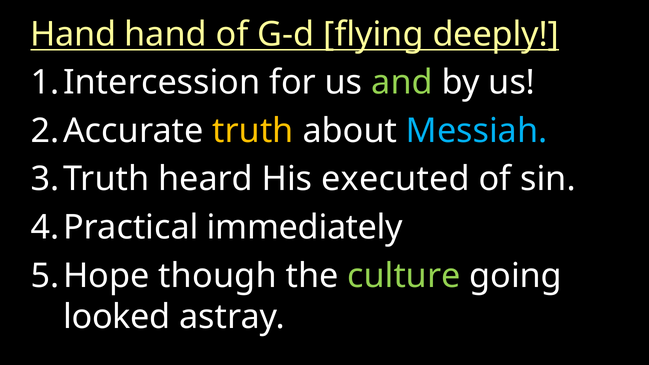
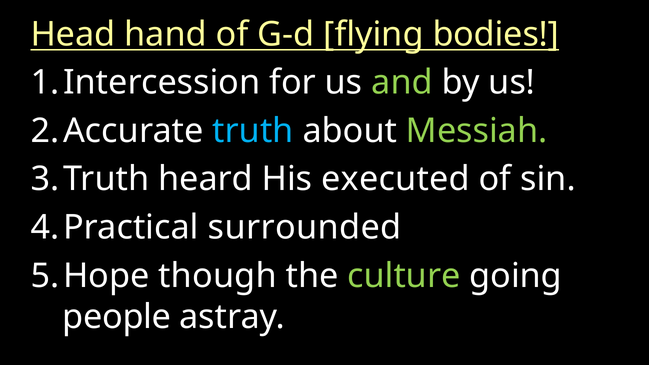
Hand at (73, 34): Hand -> Head
deeply: deeply -> bodies
truth colour: yellow -> light blue
Messiah colour: light blue -> light green
immediately: immediately -> surrounded
looked: looked -> people
